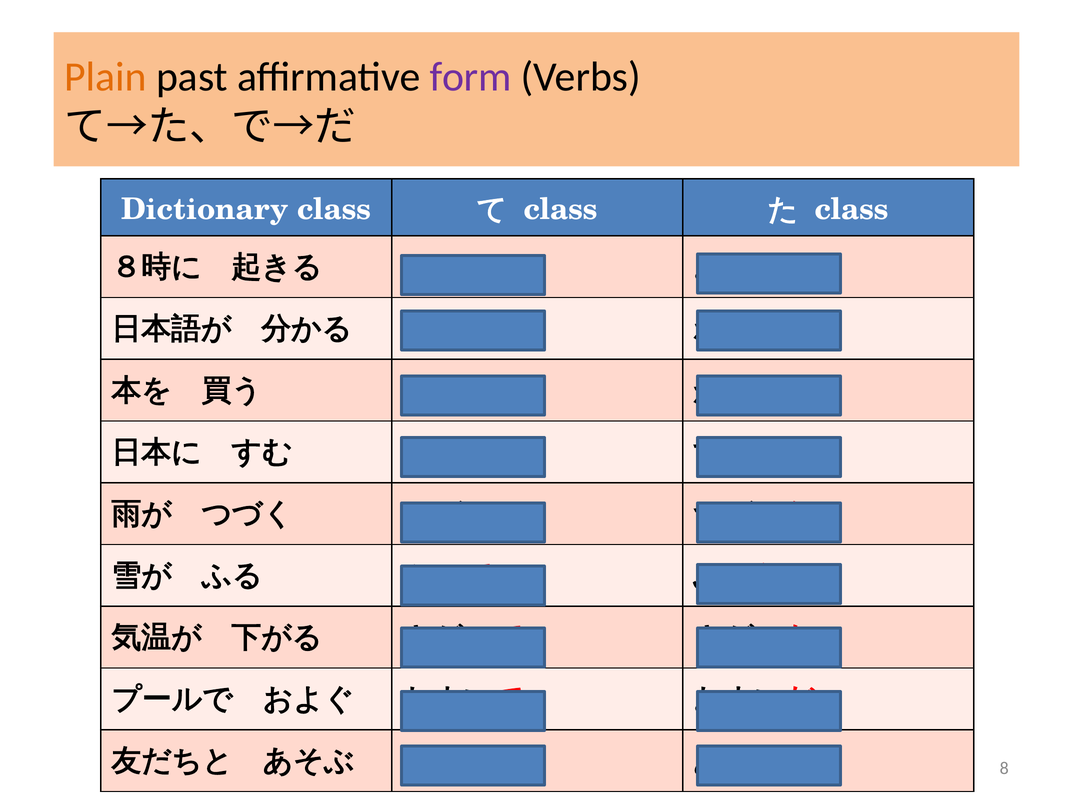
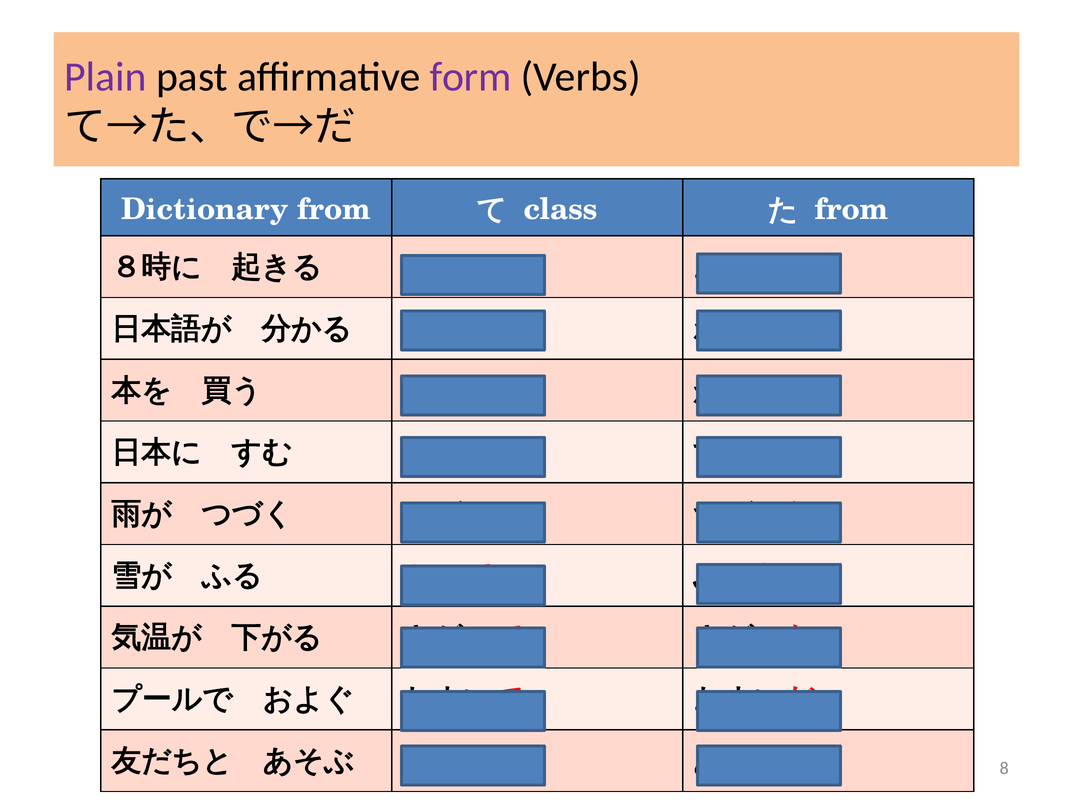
Plain colour: orange -> purple
Dictionary class: class -> from
class at (852, 209): class -> from
